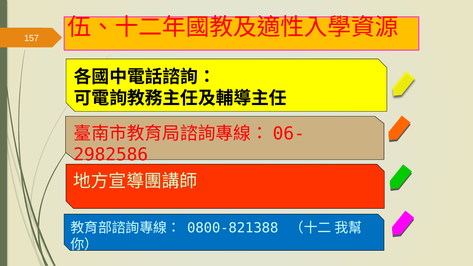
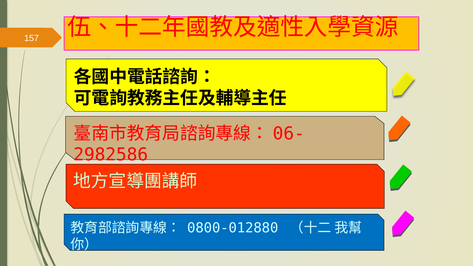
0800-821388: 0800-821388 -> 0800-012880
